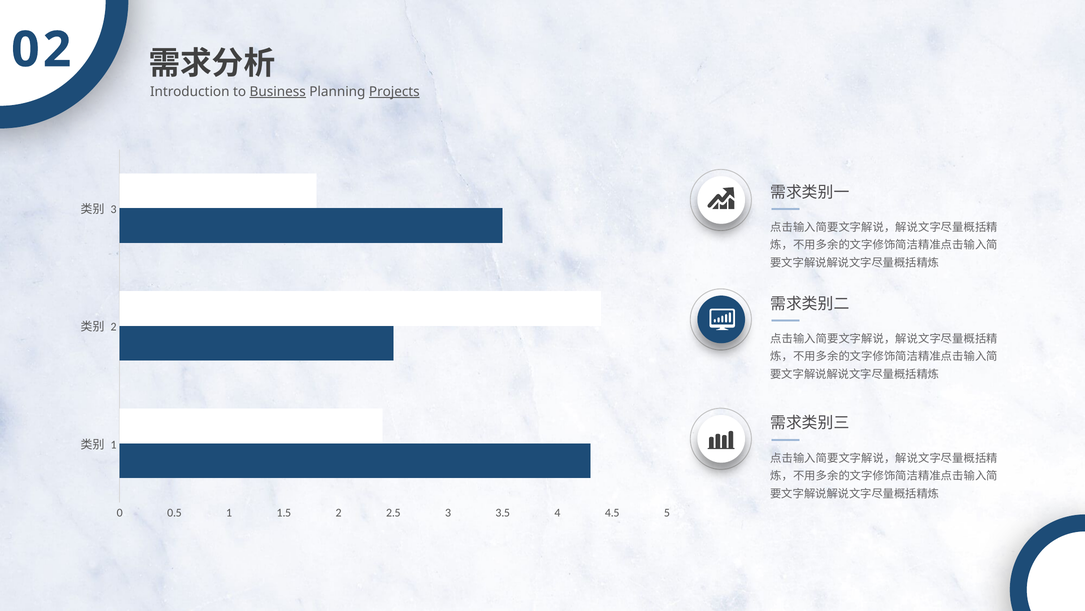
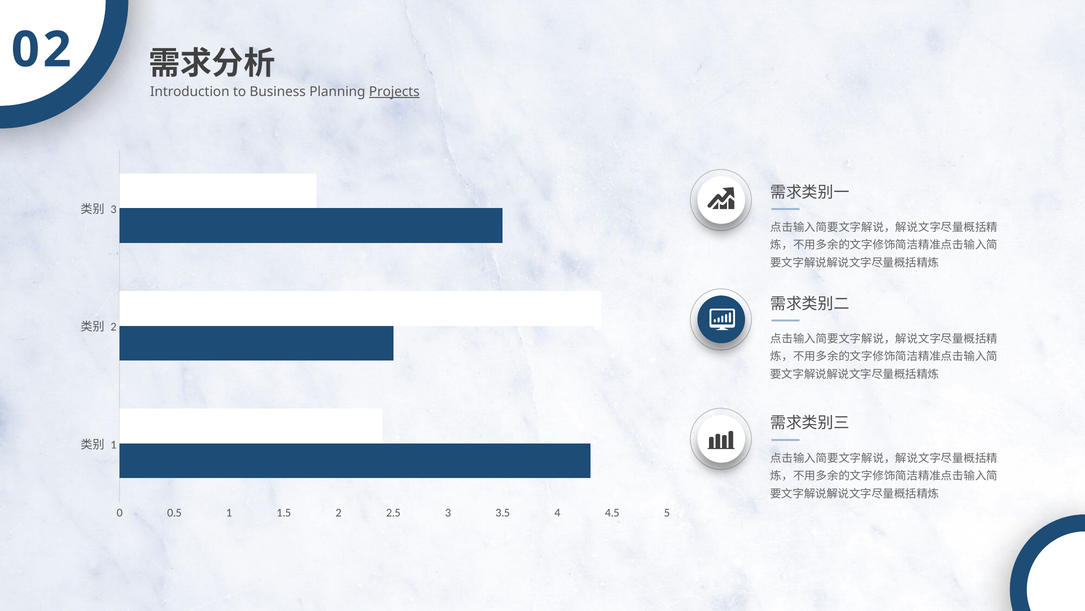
Business underline: present -> none
